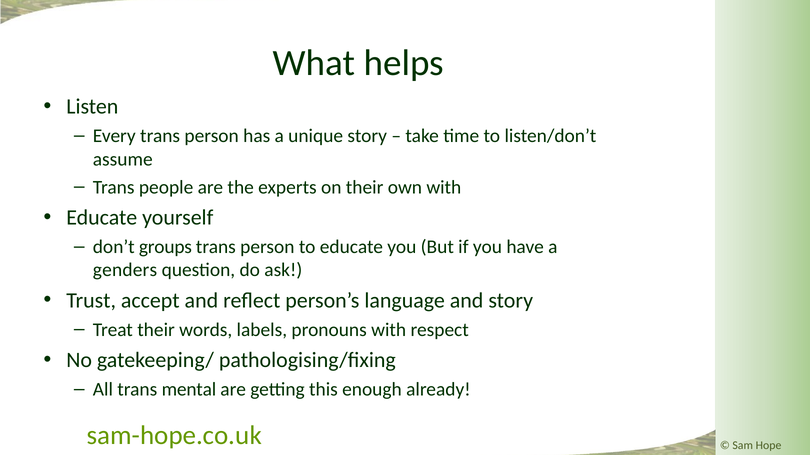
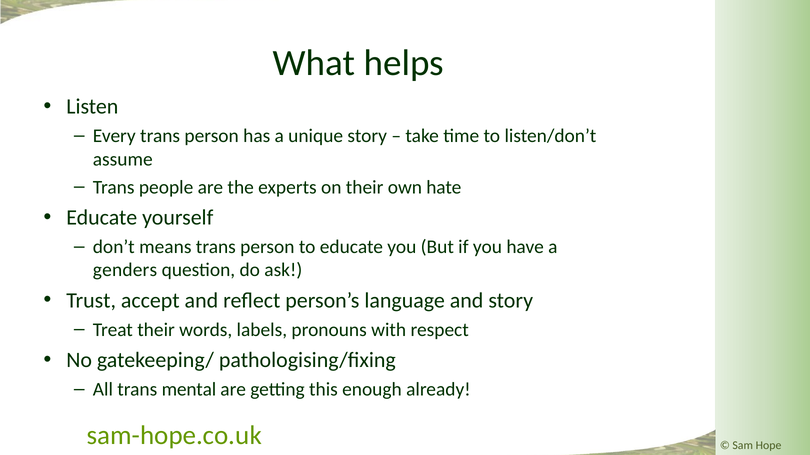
own with: with -> hate
groups: groups -> means
